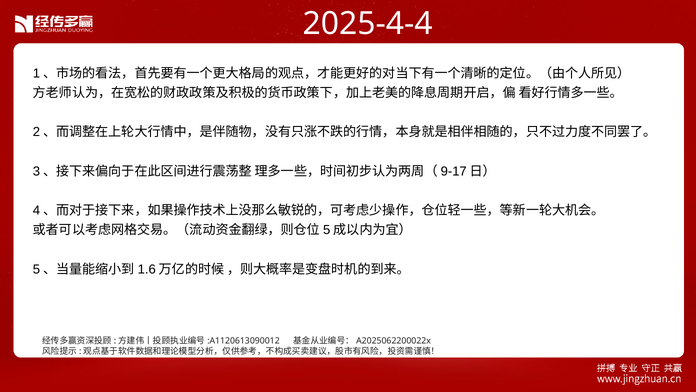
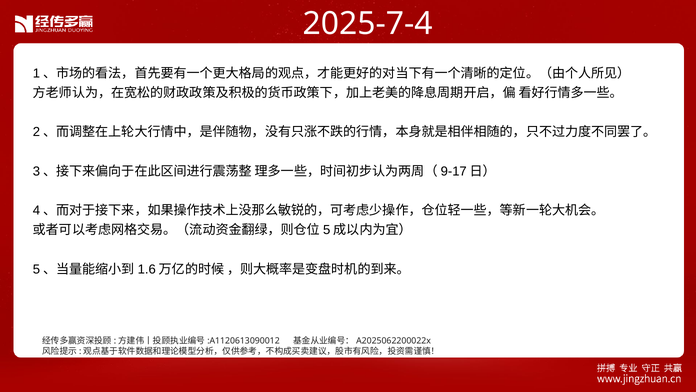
2025-4-4: 2025-4-4 -> 2025-7-4
